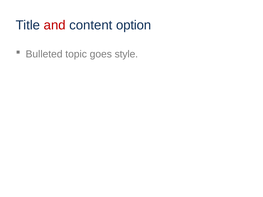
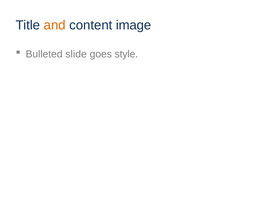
and colour: red -> orange
option: option -> image
topic: topic -> slide
